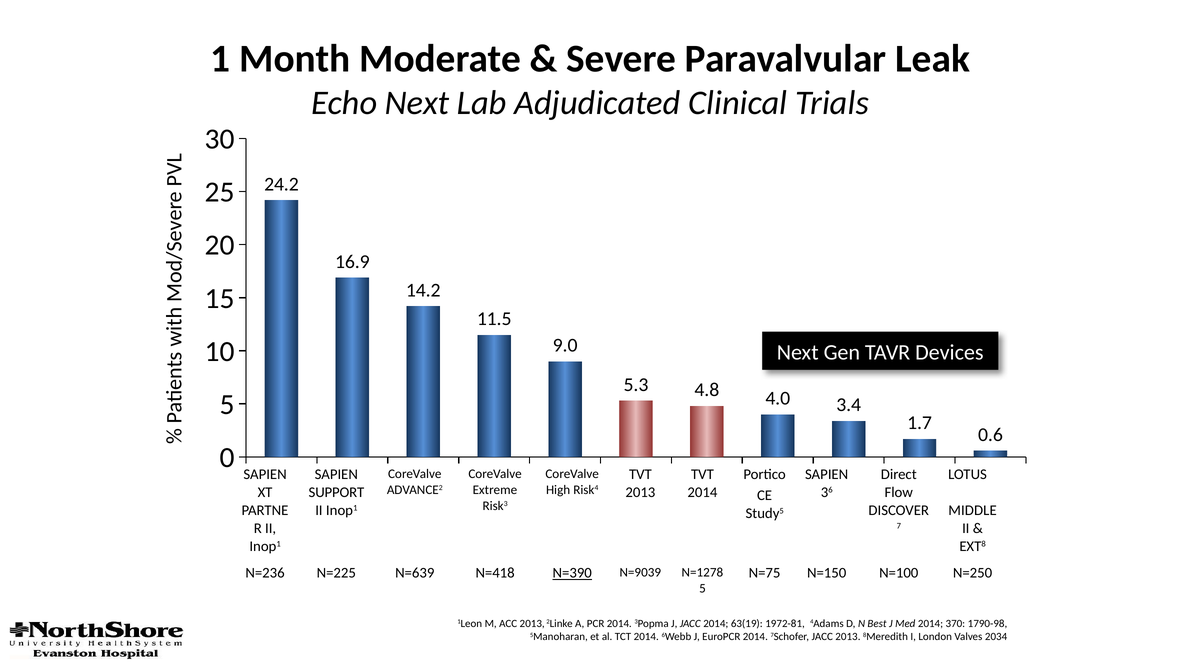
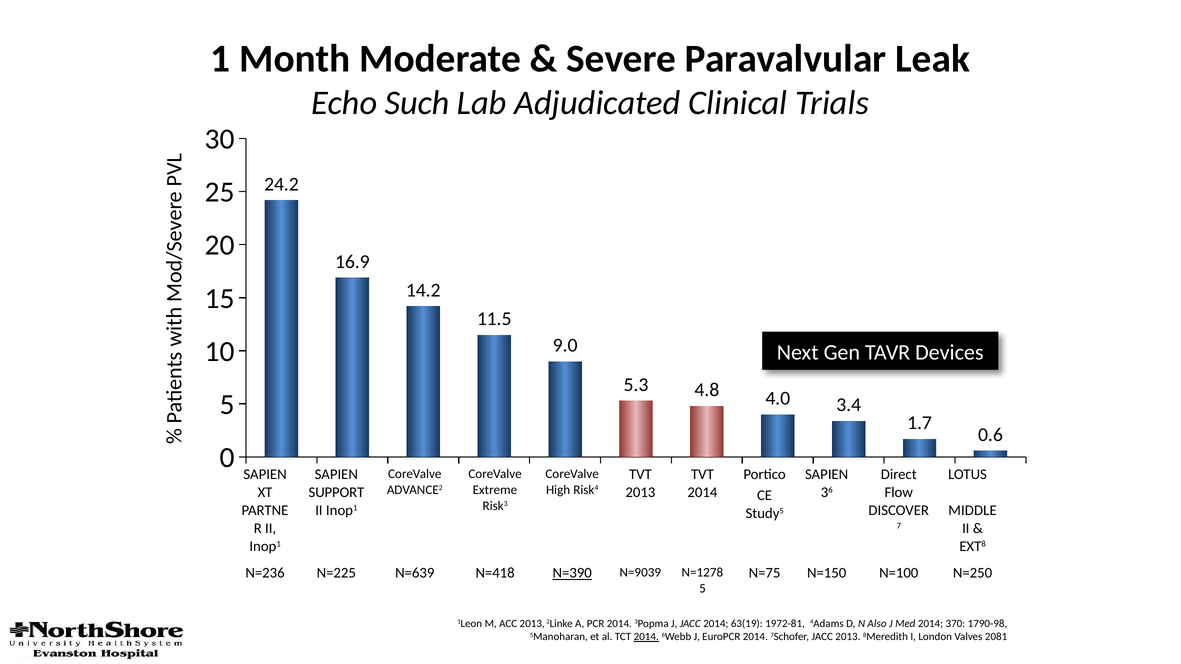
Echo Next: Next -> Such
Best: Best -> Also
2014 at (646, 637) underline: none -> present
2034: 2034 -> 2081
